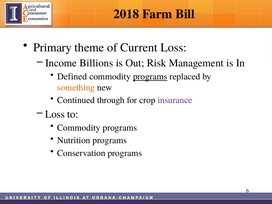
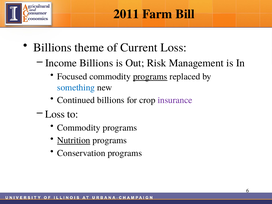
2018: 2018 -> 2011
Primary at (52, 47): Primary -> Billions
Defined: Defined -> Focused
something colour: orange -> blue
Continued through: through -> billions
Nutrition underline: none -> present
